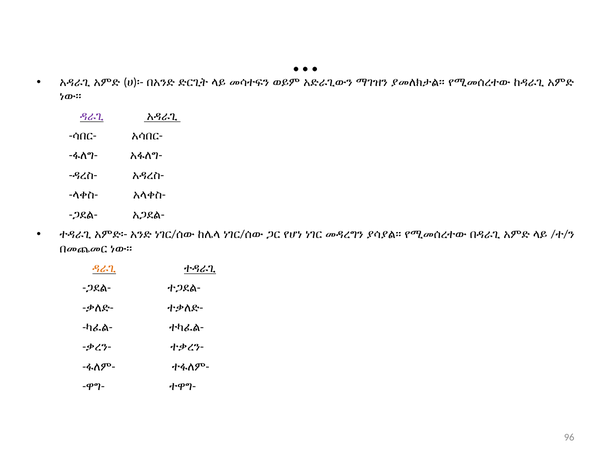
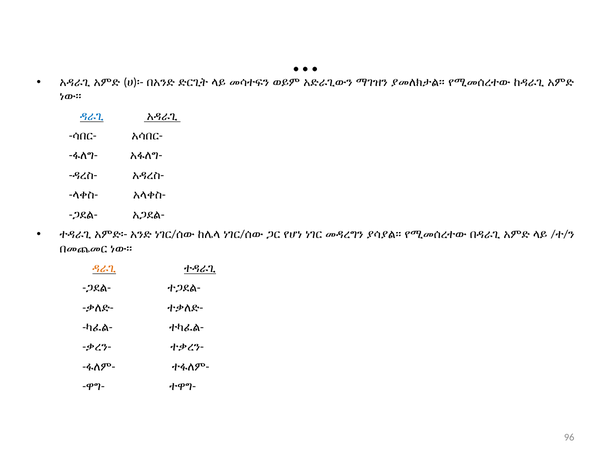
ዳራጊ at (92, 116) colour: purple -> blue
